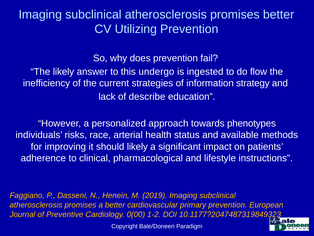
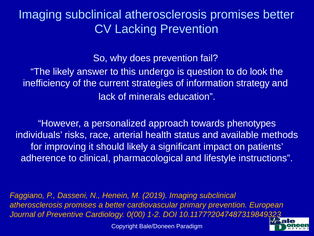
Utilizing: Utilizing -> Lacking
ingested: ingested -> question
flow: flow -> look
describe: describe -> minerals
